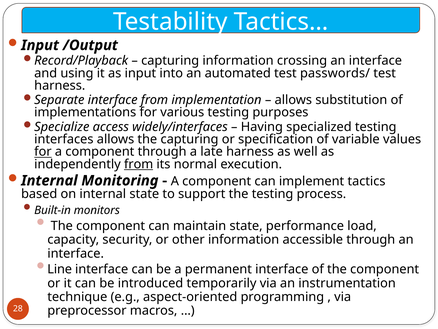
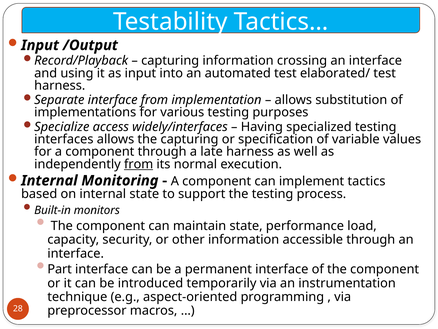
passwords/: passwords/ -> elaborated/
for at (43, 152) underline: present -> none
Line: Line -> Part
